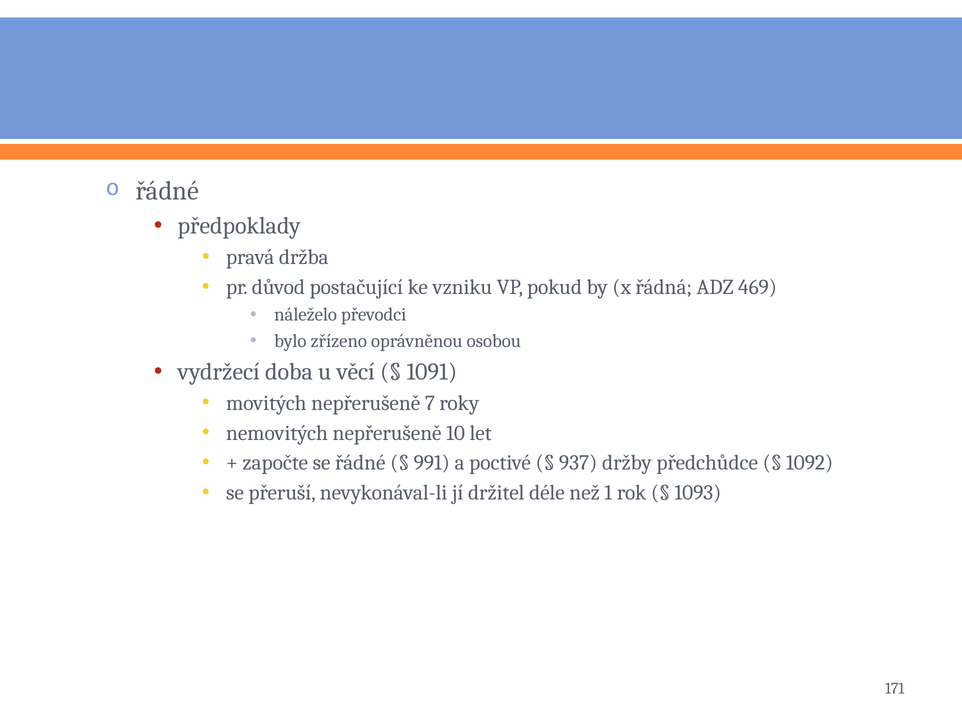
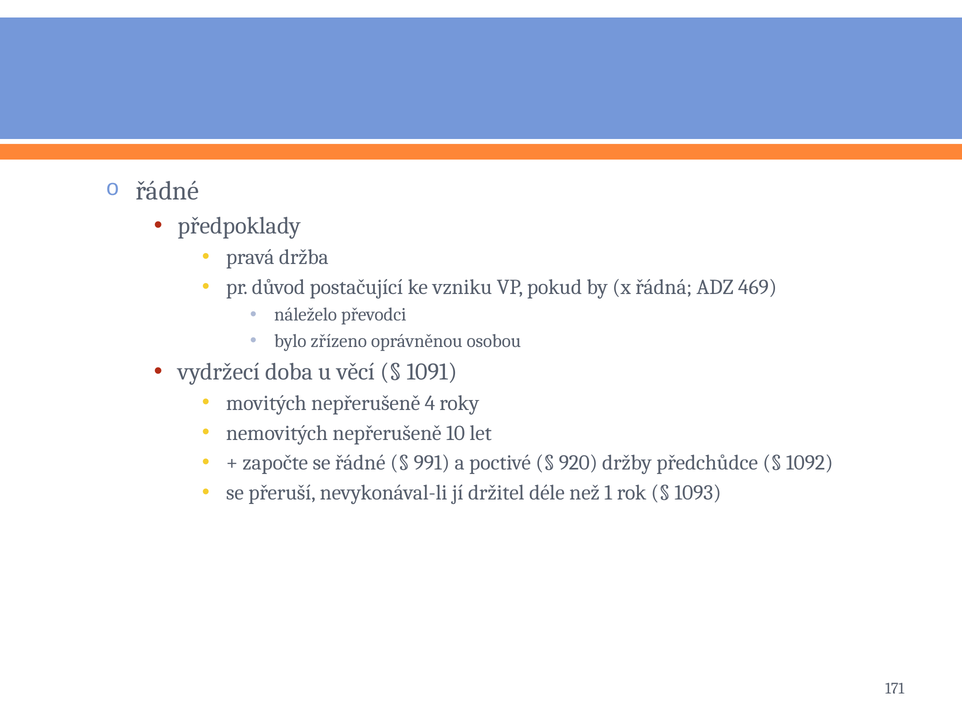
7: 7 -> 4
937: 937 -> 920
